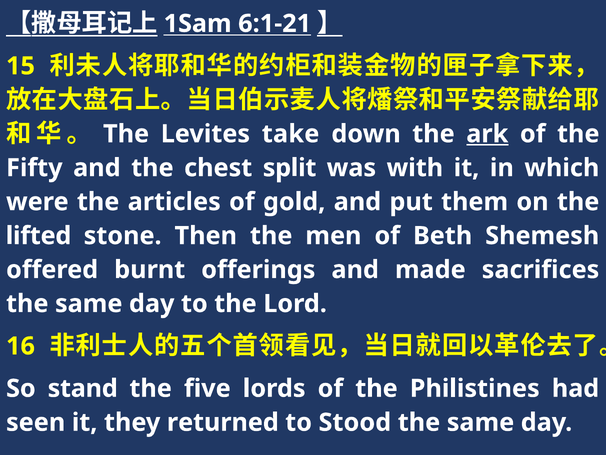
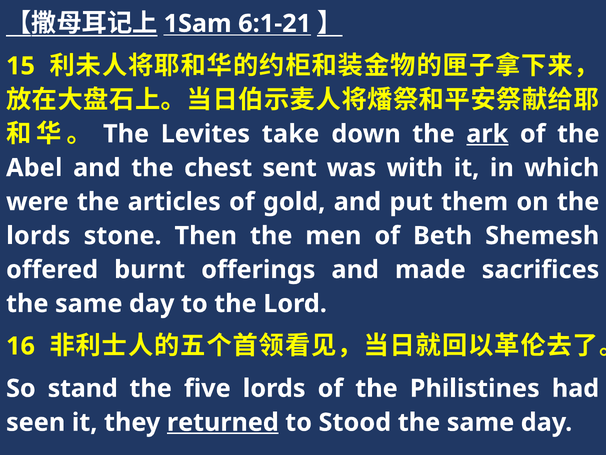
Fifty: Fifty -> Abel
split: split -> sent
lifted at (39, 236): lifted -> lords
returned underline: none -> present
